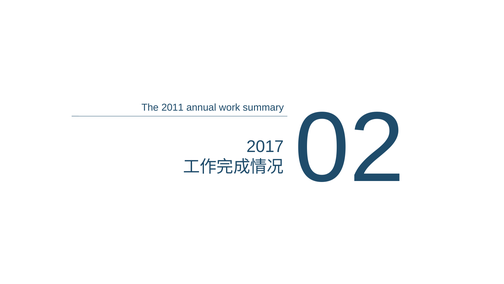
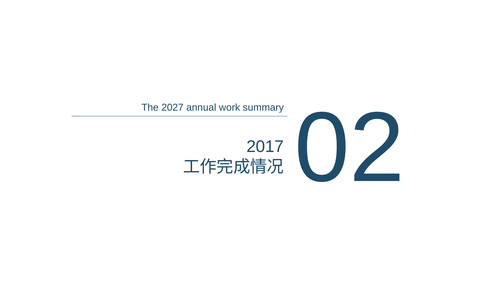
2011: 2011 -> 2027
